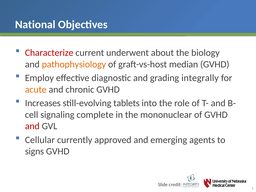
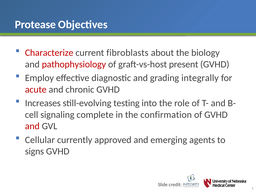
National: National -> Protease
underwent: underwent -> fibroblasts
pathophysiology colour: orange -> red
median: median -> present
acute colour: orange -> red
tablets: tablets -> testing
mononuclear: mononuclear -> confirmation
